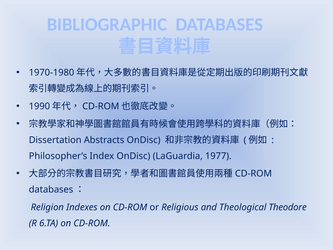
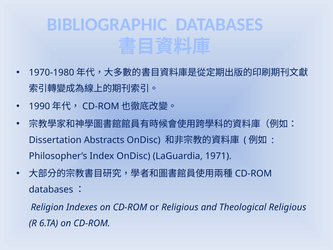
1977: 1977 -> 1971
Theological Theodore: Theodore -> Religious
